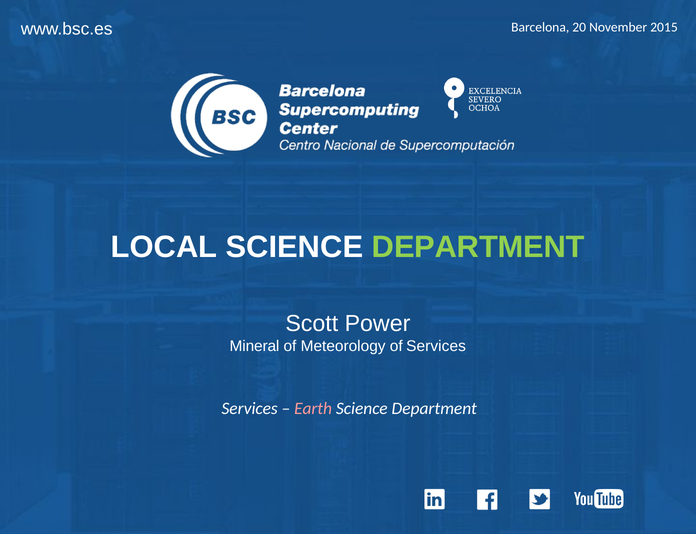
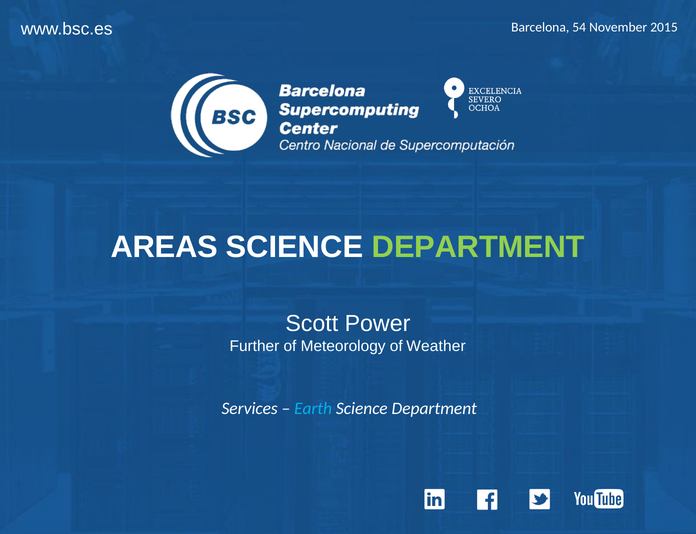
20: 20 -> 54
LOCAL: LOCAL -> AREAS
Mineral: Mineral -> Further
of Services: Services -> Weather
Earth colour: pink -> light blue
